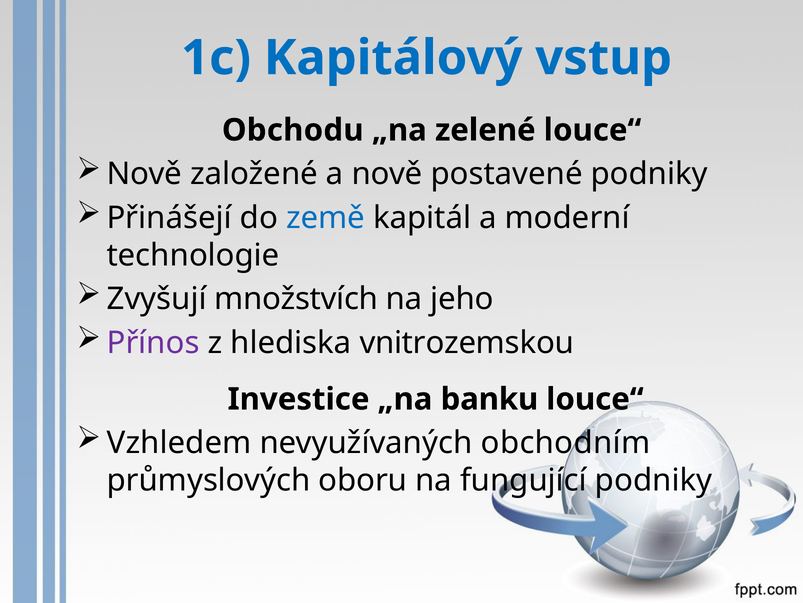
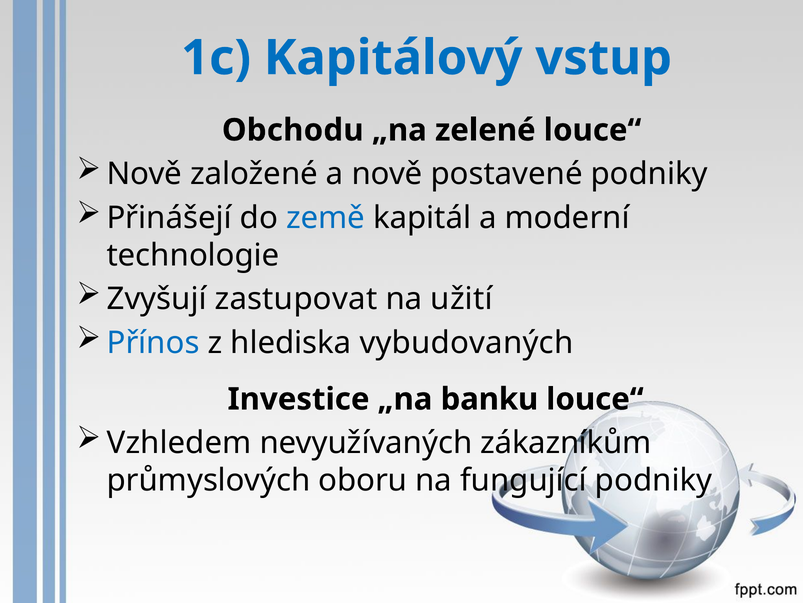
množstvích: množstvích -> zastupovat
jeho: jeho -> užití
Přínos colour: purple -> blue
vnitrozemskou: vnitrozemskou -> vybudovaných
obchodním: obchodním -> zákazníkům
